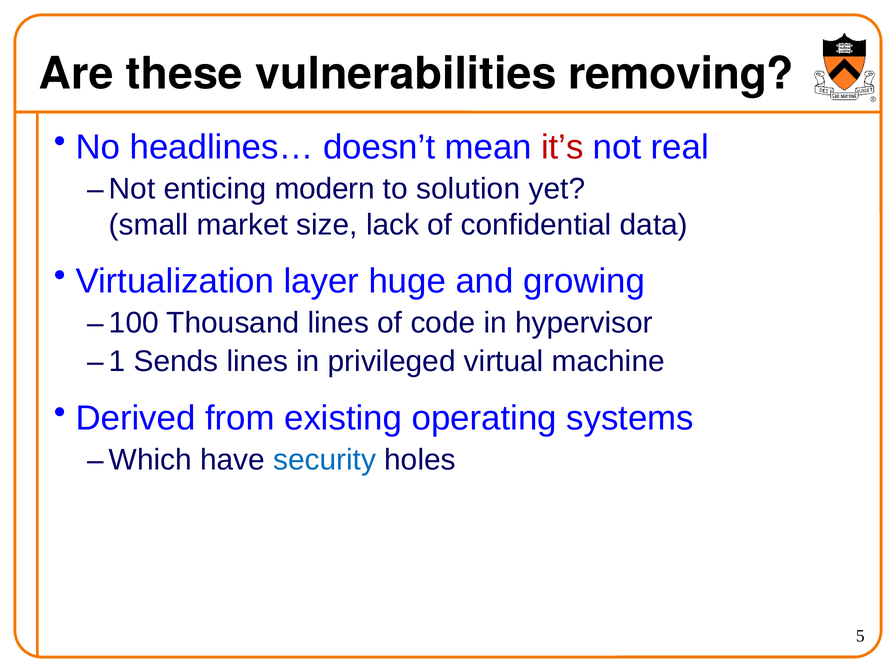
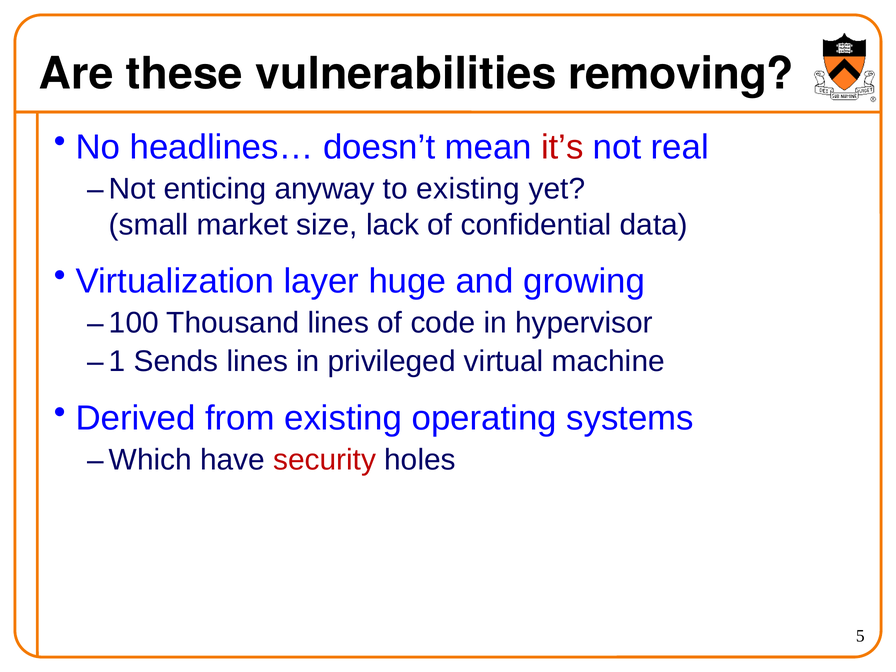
modern: modern -> anyway
to solution: solution -> existing
security colour: blue -> red
